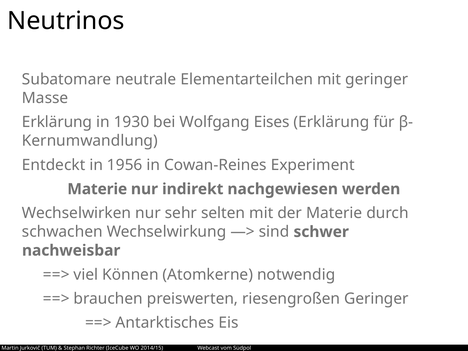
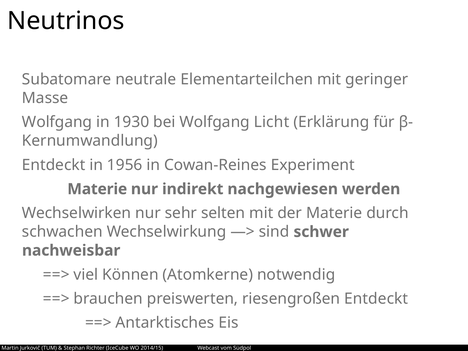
Erklärung at (57, 122): Erklärung -> Wolfgang
Eises: Eises -> Licht
riesengroßen Geringer: Geringer -> Entdeckt
